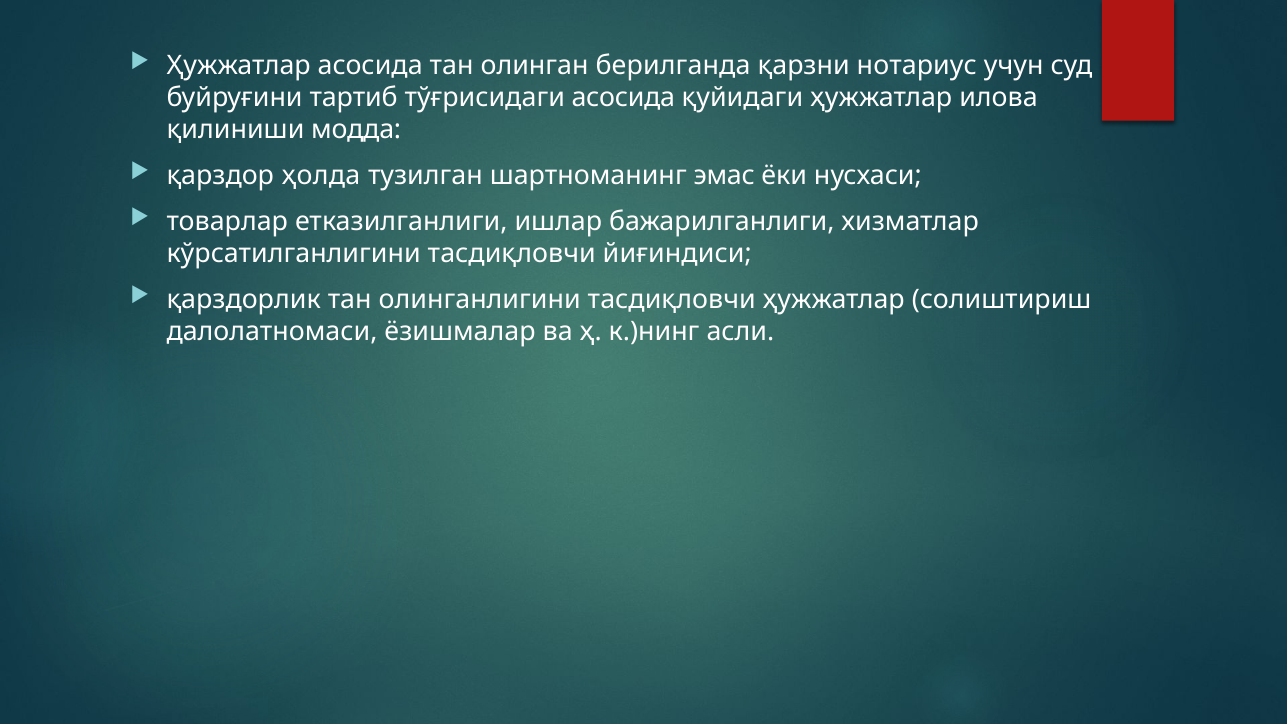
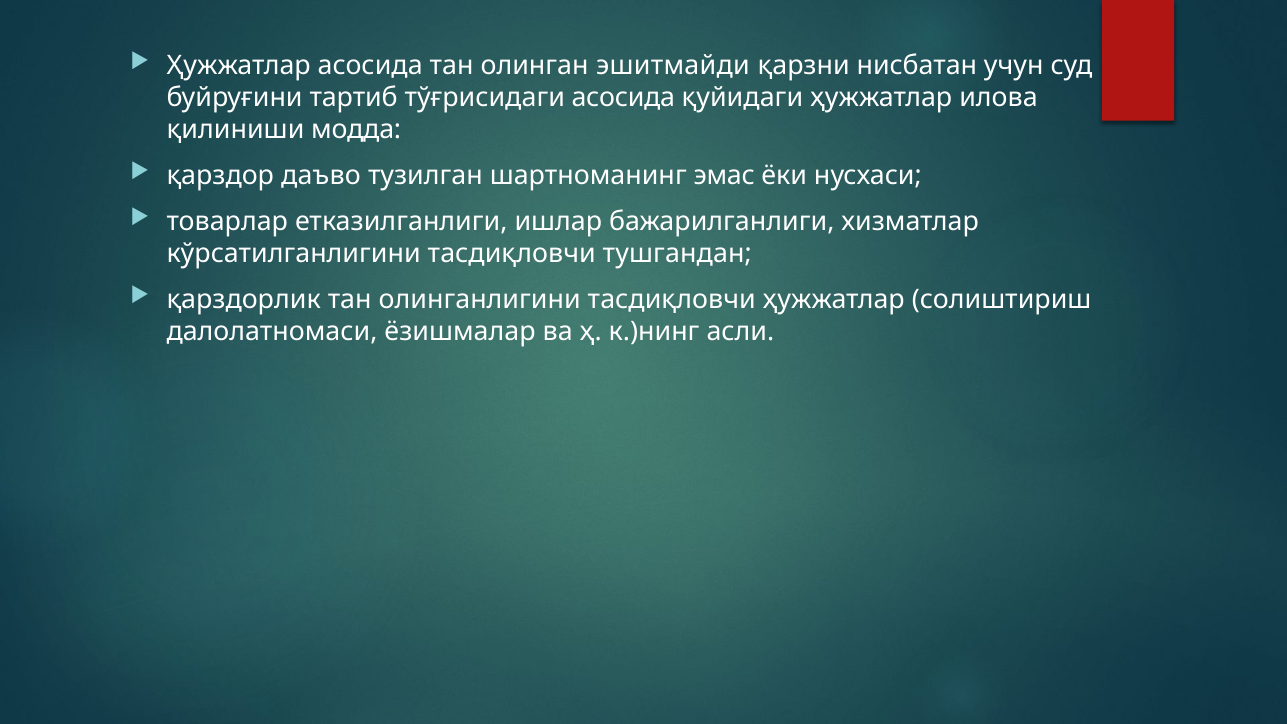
берилганда: берилганда -> эшитмайди
нотариус: нотариус -> нисбатан
ҳолда: ҳолда -> даъво
йиғиндиси: йиғиндиси -> тушгандан
